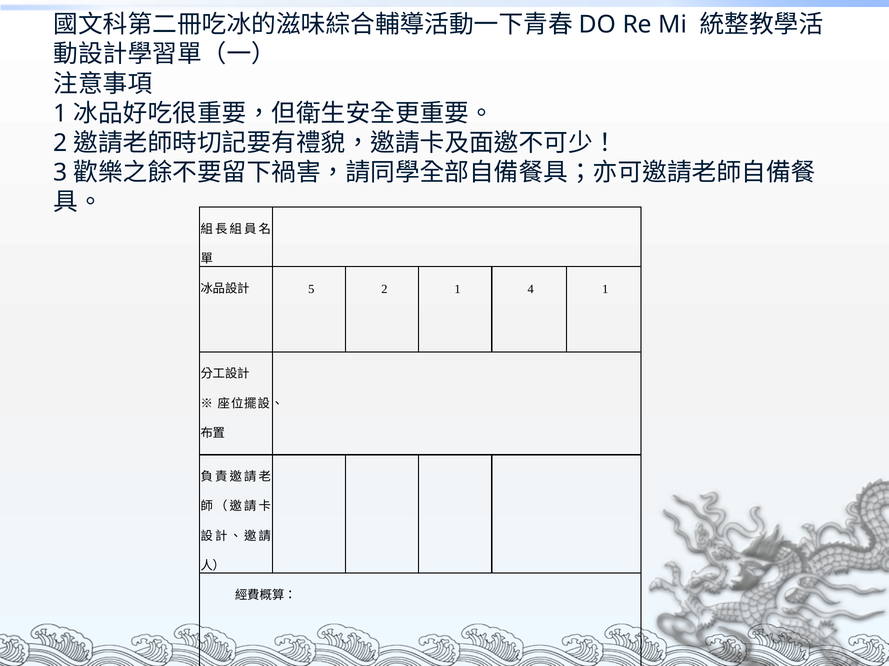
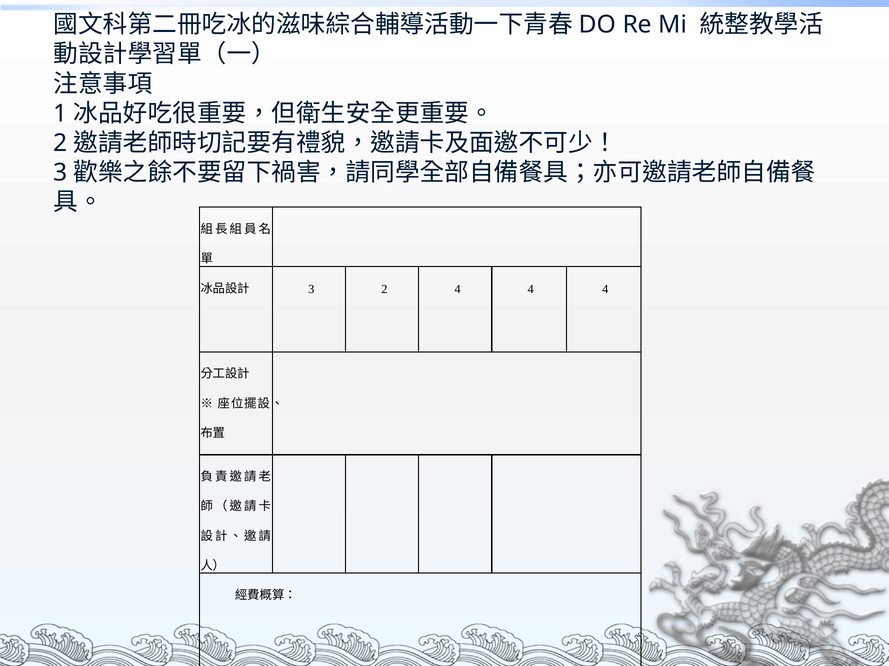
5 at (311, 290): 5 -> 3
2 1: 1 -> 4
1 at (605, 290): 1 -> 4
